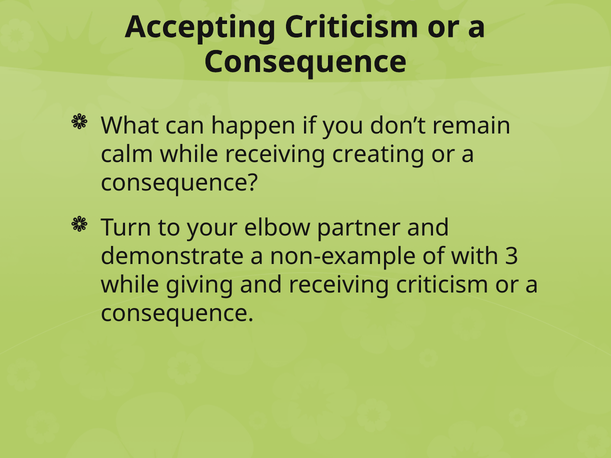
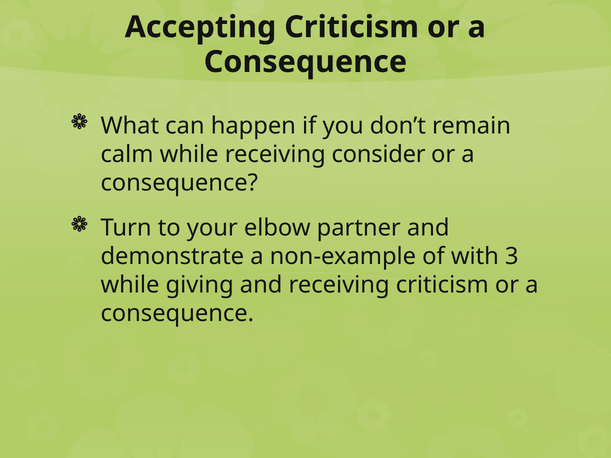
creating: creating -> consider
